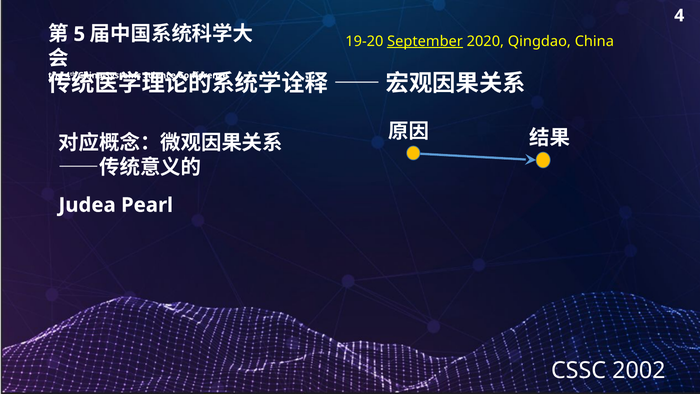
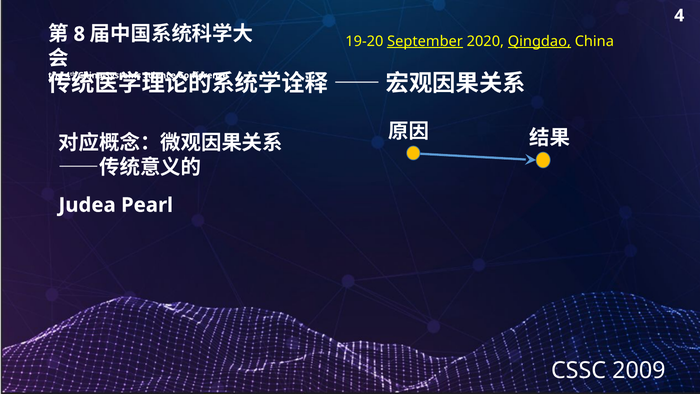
5: 5 -> 8
Qingdao underline: none -> present
2002: 2002 -> 2009
